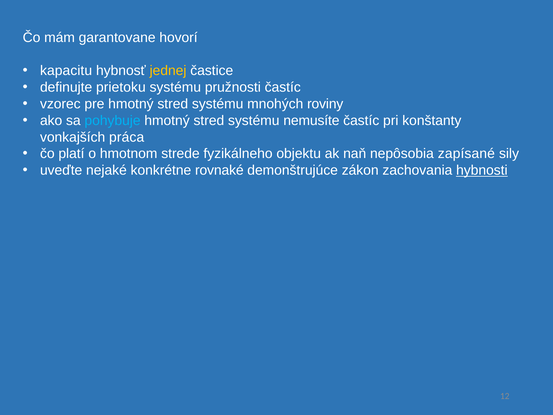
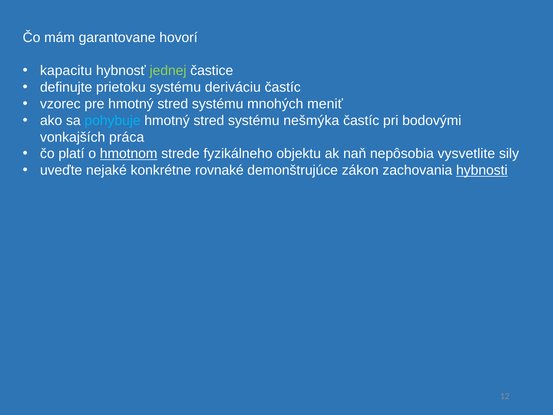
jednej colour: yellow -> light green
pružnosti: pružnosti -> deriváciu
roviny: roviny -> meniť
nemusíte: nemusíte -> nešmýka
konštanty: konštanty -> bodovými
hmotnom underline: none -> present
zapísané: zapísané -> vysvetlite
